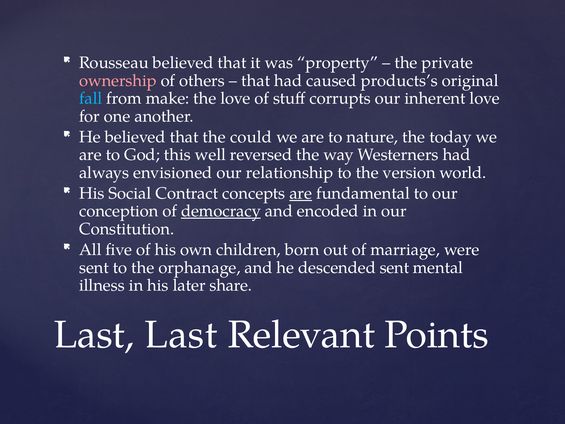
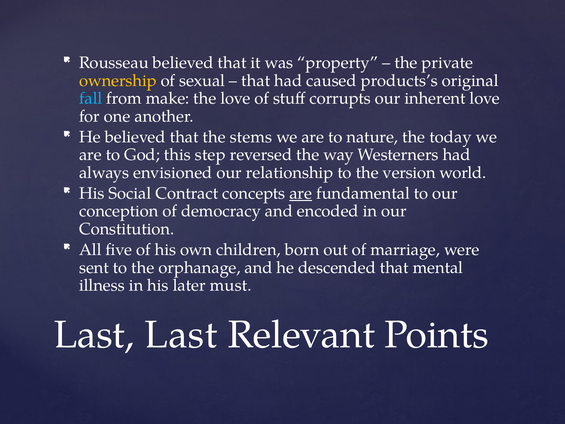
ownership colour: pink -> yellow
others: others -> sexual
could: could -> stems
well: well -> step
democracy underline: present -> none
descended sent: sent -> that
share: share -> must
